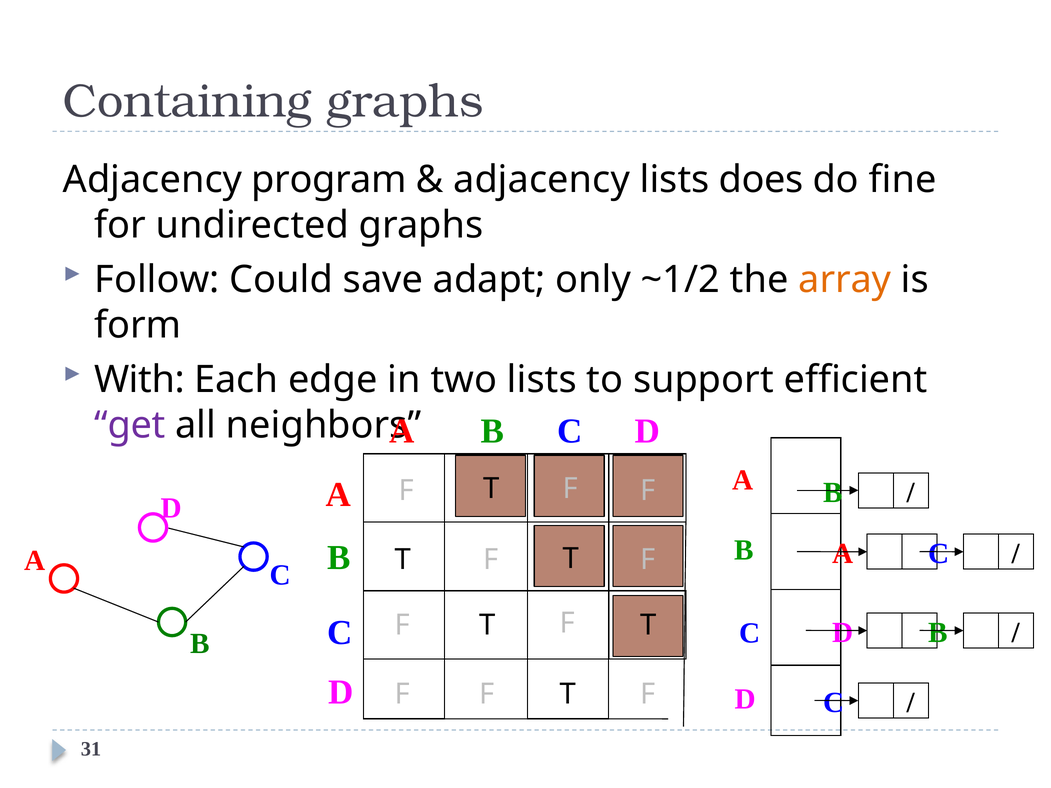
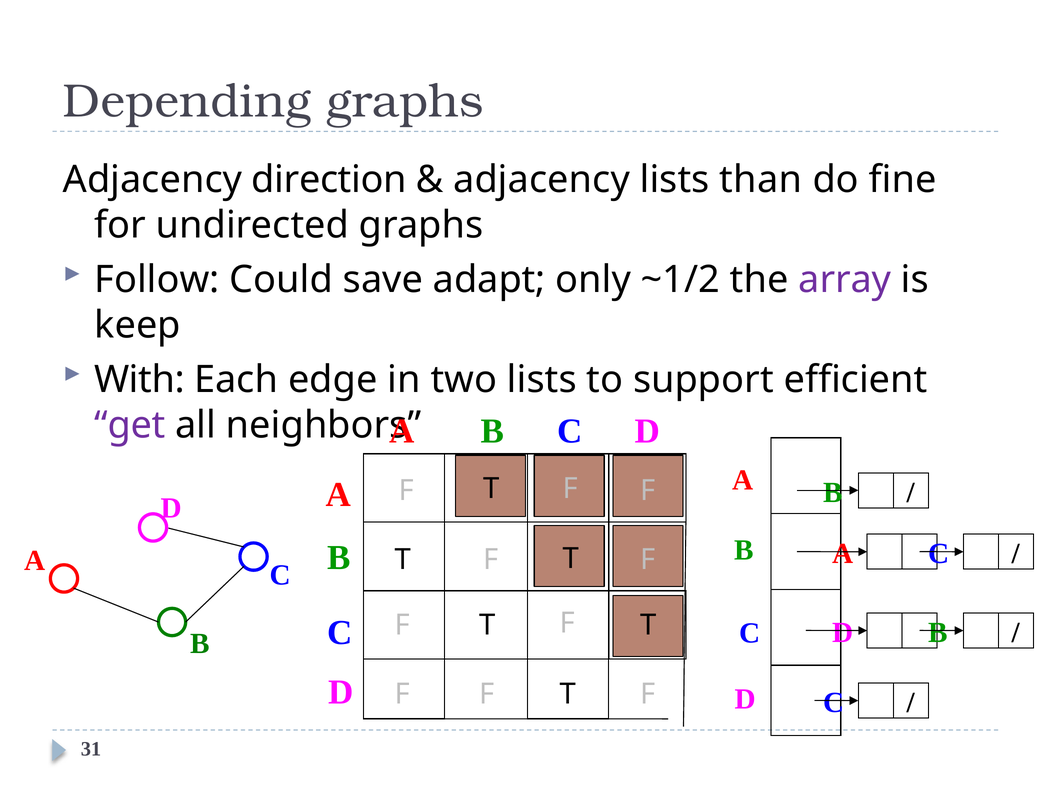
Containing: Containing -> Depending
program: program -> direction
does: does -> than
array colour: orange -> purple
form: form -> keep
